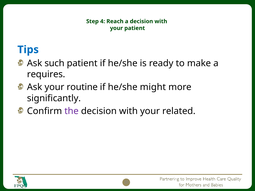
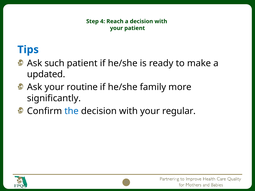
requires: requires -> updated
might: might -> family
the colour: purple -> blue
related: related -> regular
